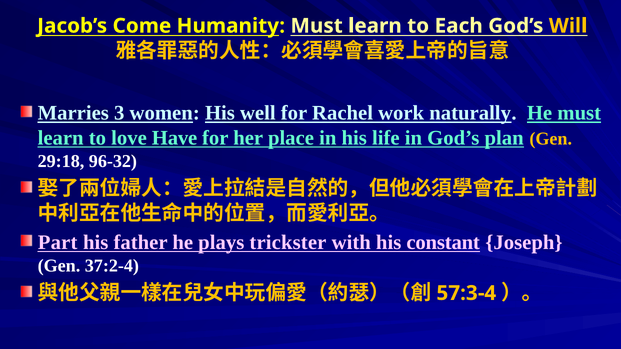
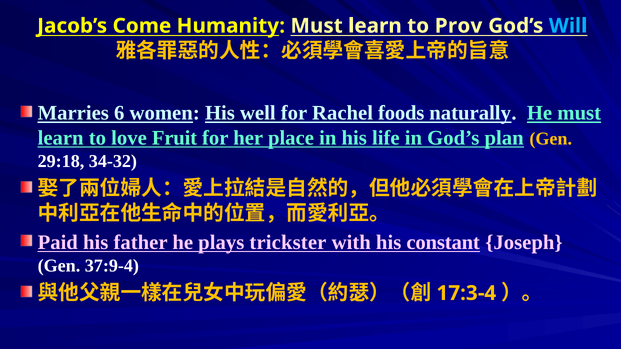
Each: Each -> Prov
Will colour: yellow -> light blue
3: 3 -> 6
work: work -> foods
Have: Have -> Fruit
96-32: 96-32 -> 34-32
Part: Part -> Paid
37:2-4: 37:2-4 -> 37:9-4
57:3-4: 57:3-4 -> 17:3-4
